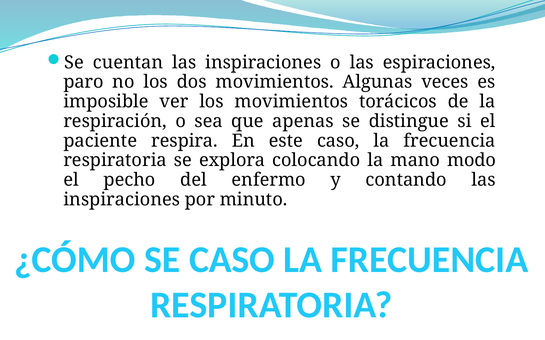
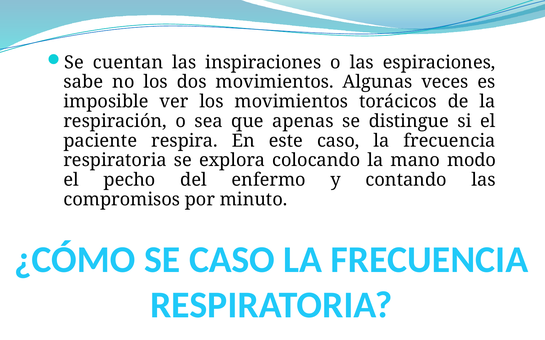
paro: paro -> sabe
inspiraciones at (122, 200): inspiraciones -> compromisos
